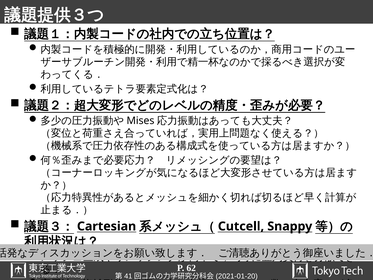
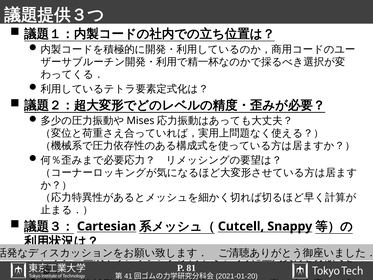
62: 62 -> 81
